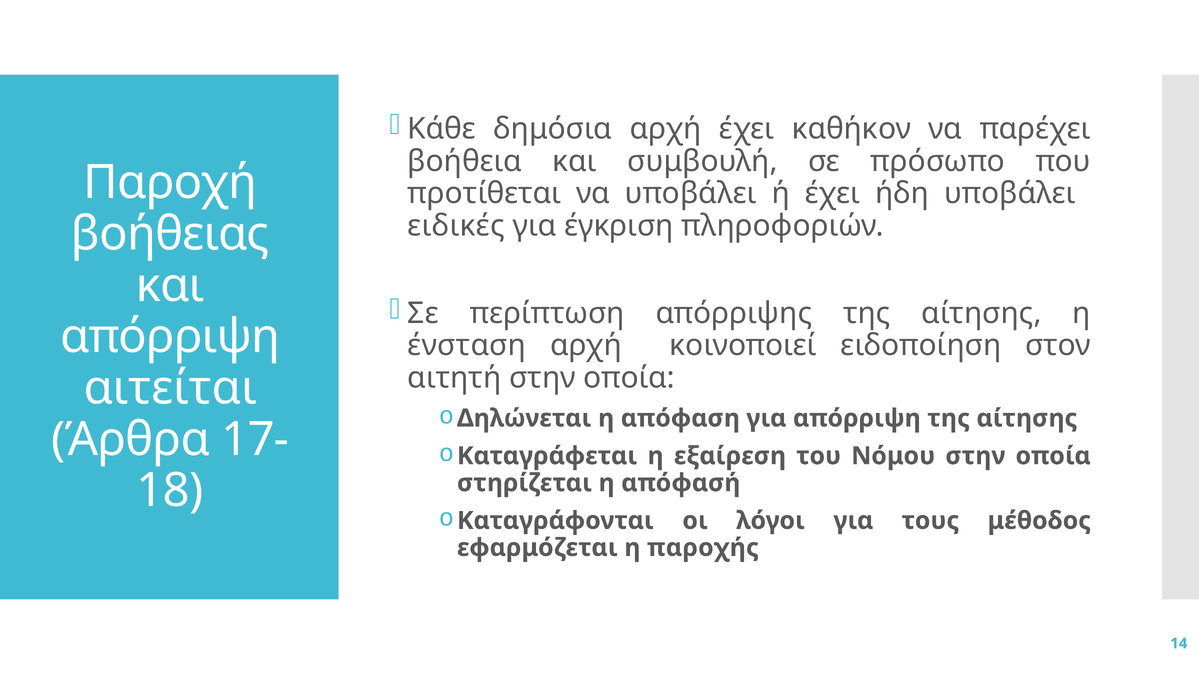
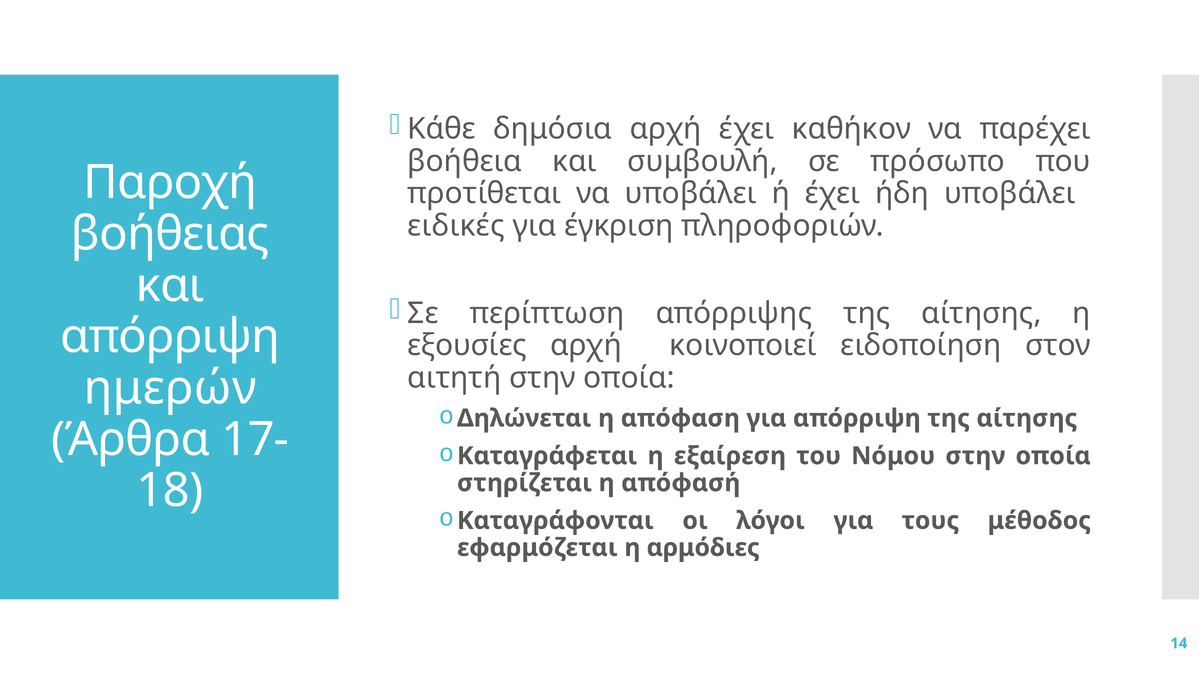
ένσταση: ένσταση -> εξουσίες
αιτείται: αιτείται -> ημερών
παροχής: παροχής -> αρμόδιες
